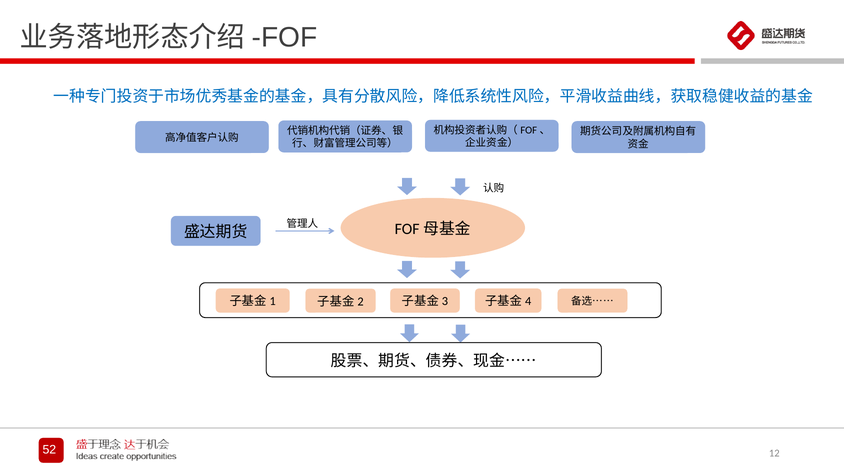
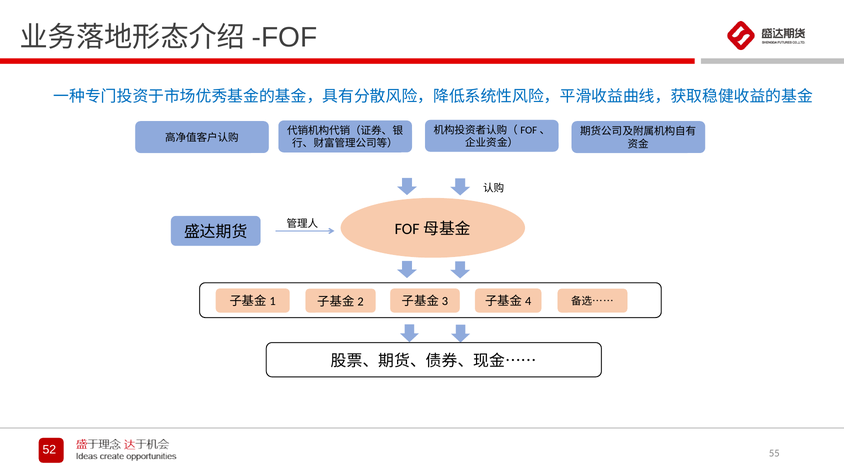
12: 12 -> 55
